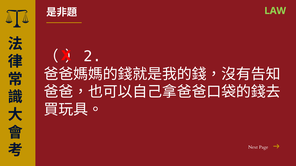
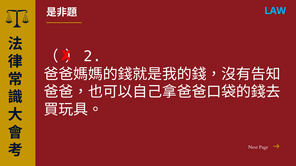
LAW colour: light green -> light blue
